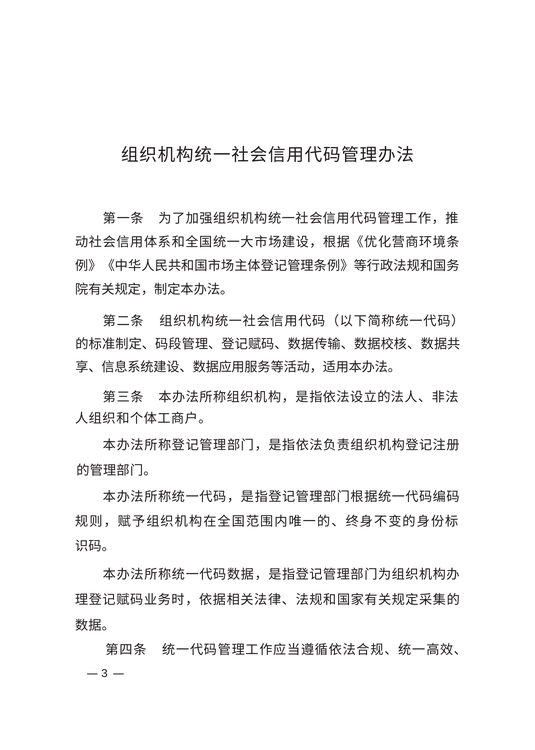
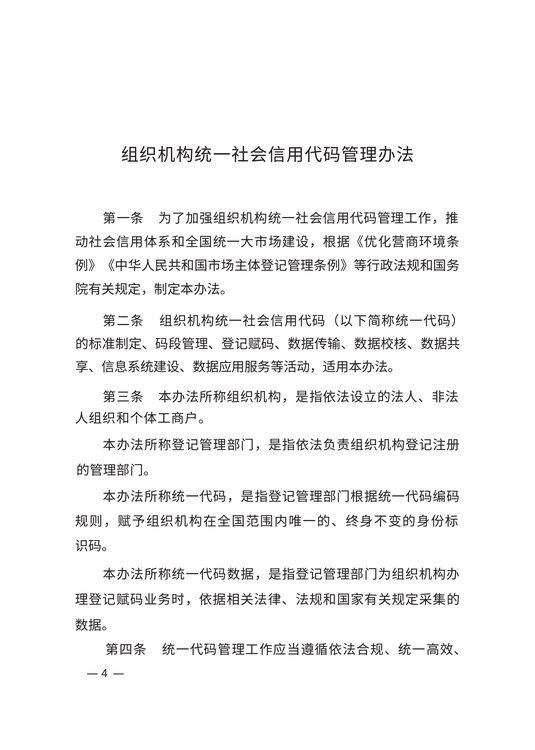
3: 3 -> 4
